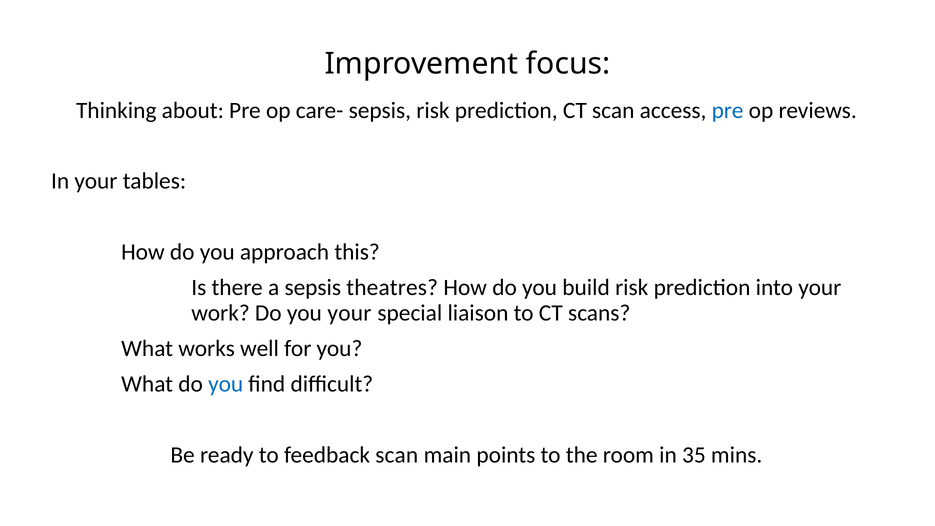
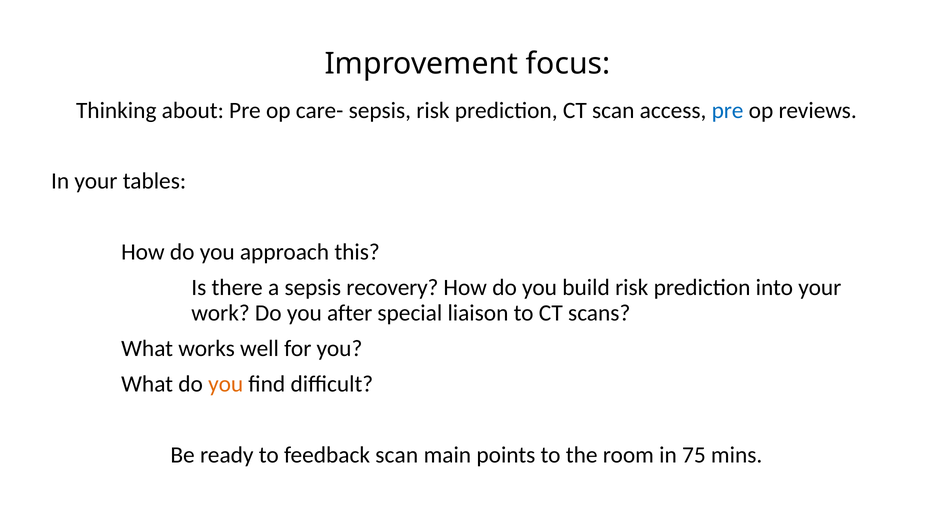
theatres: theatres -> recovery
you your: your -> after
you at (226, 384) colour: blue -> orange
35: 35 -> 75
